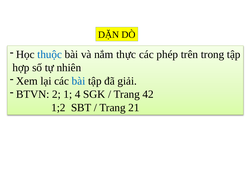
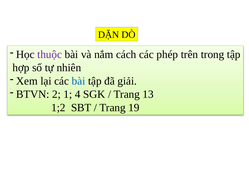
thuộc colour: blue -> purple
thực: thực -> cách
42: 42 -> 13
21: 21 -> 19
